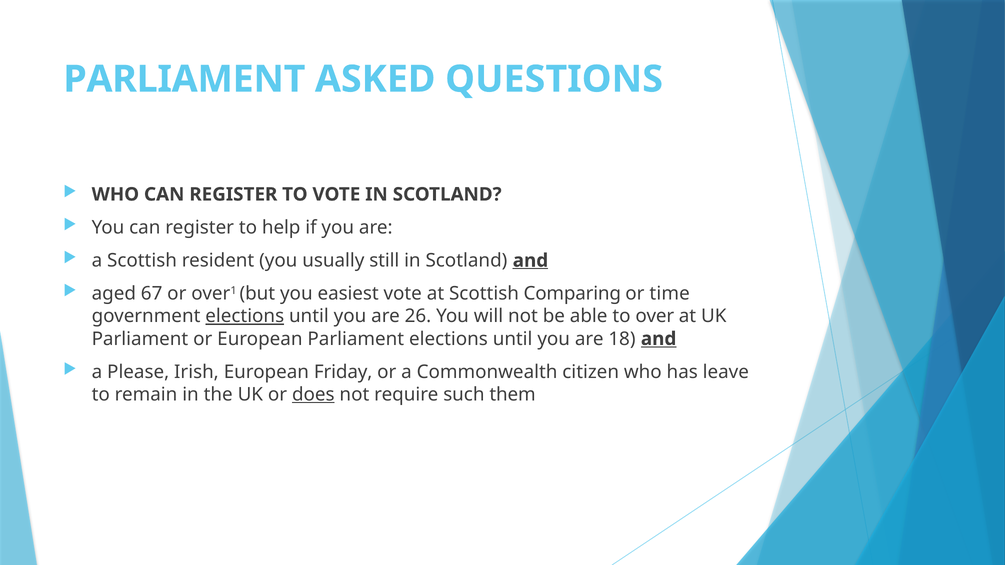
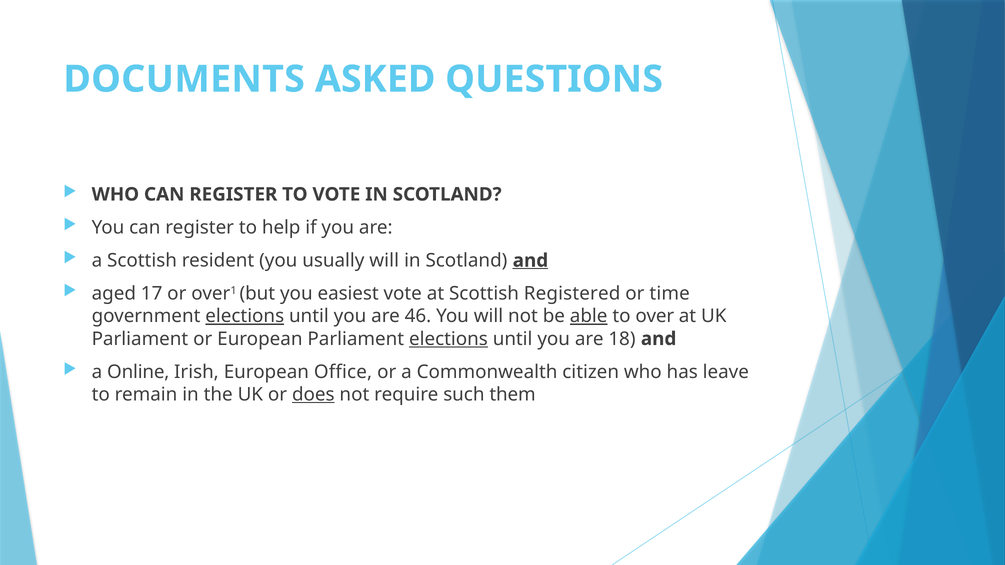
PARLIAMENT at (184, 79): PARLIAMENT -> DOCUMENTS
usually still: still -> will
67: 67 -> 17
Comparing: Comparing -> Registered
26: 26 -> 46
able underline: none -> present
elections at (448, 339) underline: none -> present
and at (659, 339) underline: present -> none
Please: Please -> Online
Friday: Friday -> Office
